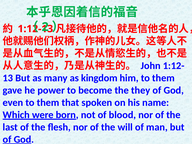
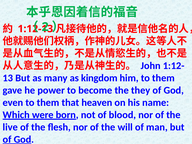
spoken: spoken -> heaven
last: last -> live
